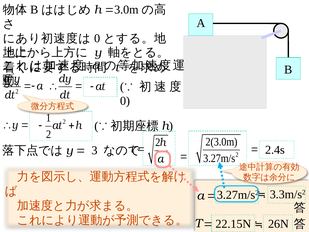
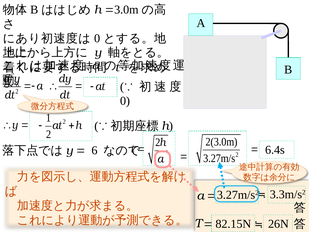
2.4s: 2.4s -> 6.4s
3: 3 -> 6
22.15N: 22.15N -> 82.15N
